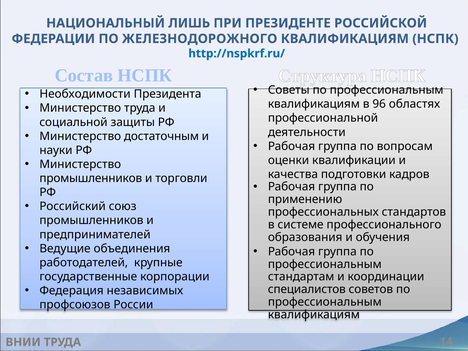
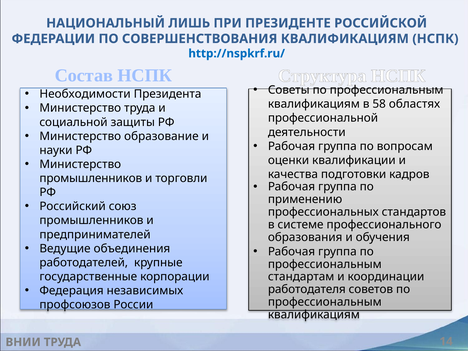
ЖЕЛЕЗНОДОРОЖНОГО: ЖЕЛЕЗНОДОРОЖНОГО -> СОВЕРШЕНСТВОВАНИЯ
96: 96 -> 58
достаточным: достаточным -> образование
специалистов: специалистов -> работодателя
